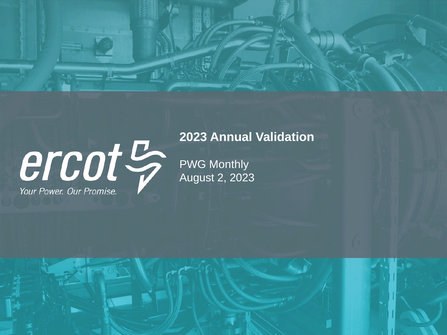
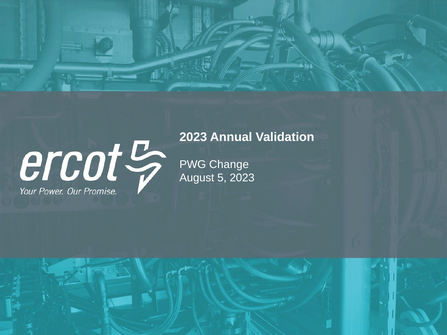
Monthly: Monthly -> Change
2: 2 -> 5
